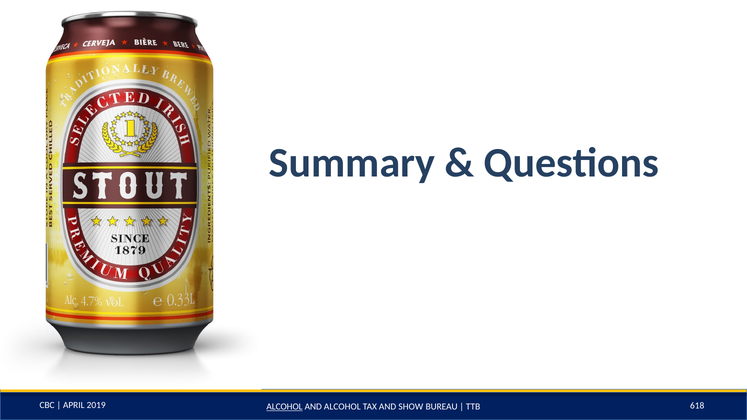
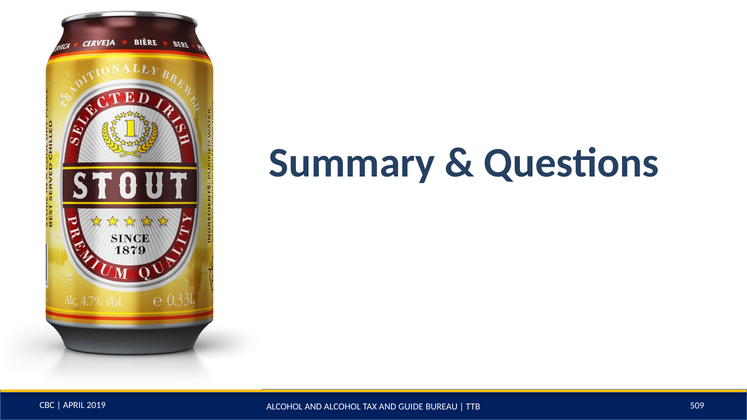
ALCOHOL at (284, 407) underline: present -> none
SHOW: SHOW -> GUIDE
618: 618 -> 509
